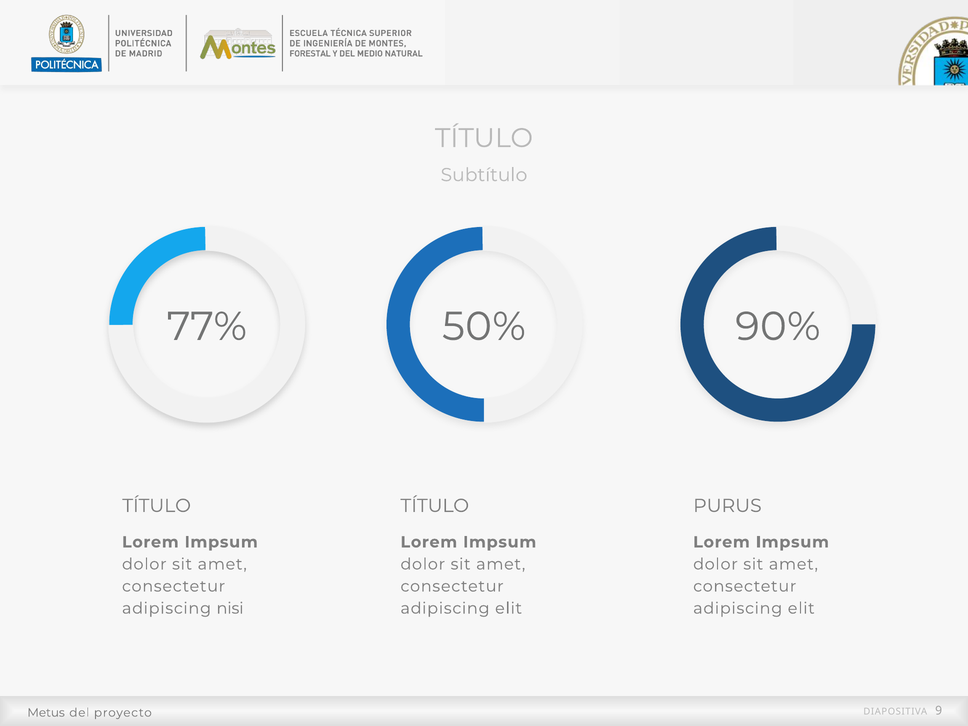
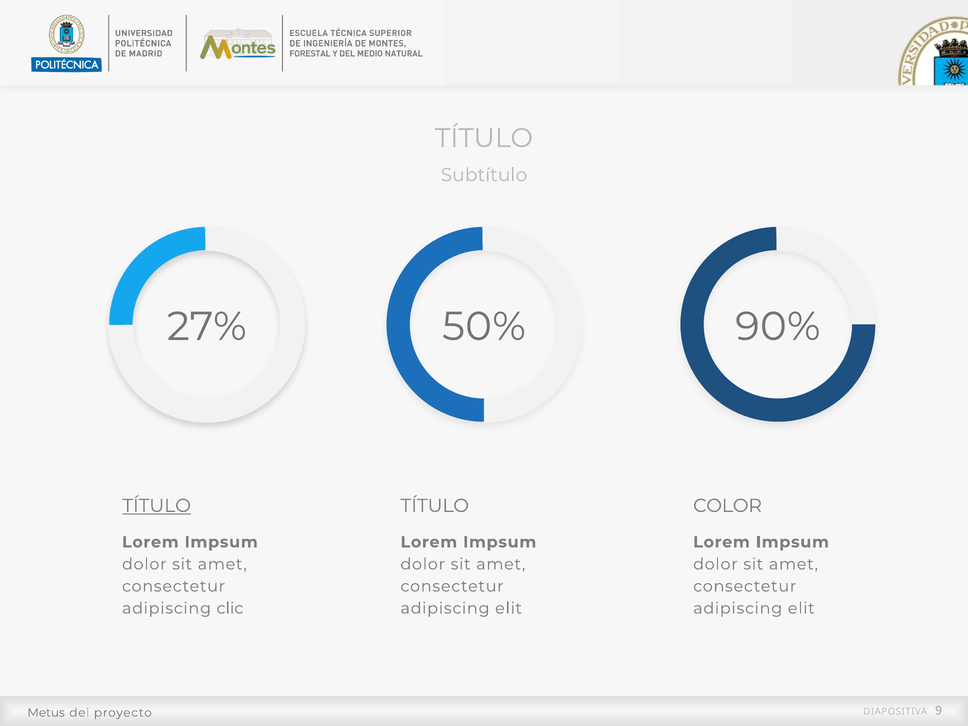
77%: 77% -> 27%
TÍTULO at (157, 506) underline: none -> present
PURUS: PURUS -> COLOR
nisi: nisi -> clic
